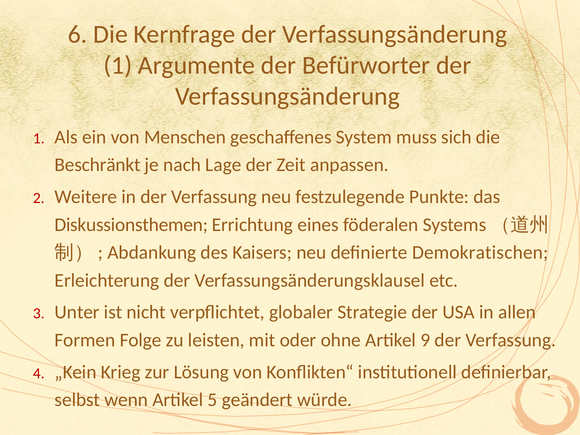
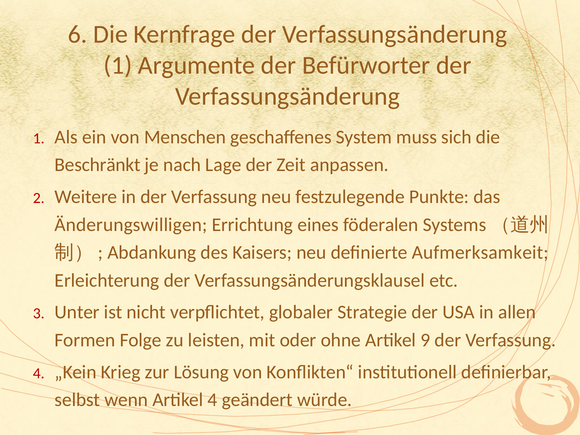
Diskussionsthemen: Diskussionsthemen -> Änderungswilligen
Demokratischen: Demokratischen -> Aufmerksamkeit
Artikel 5: 5 -> 4
